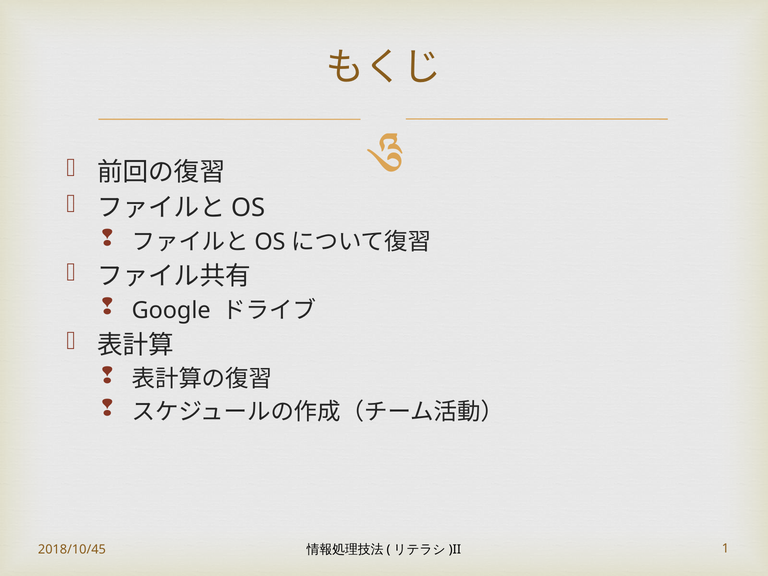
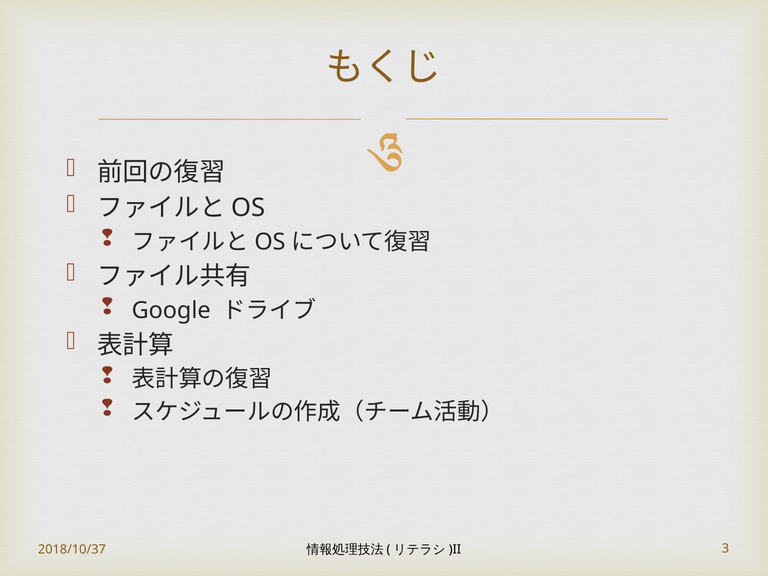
2018/10/45: 2018/10/45 -> 2018/10/37
1: 1 -> 3
